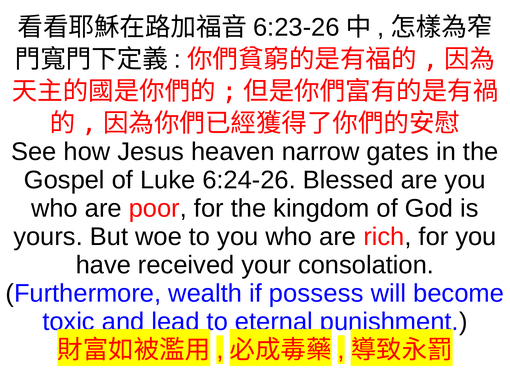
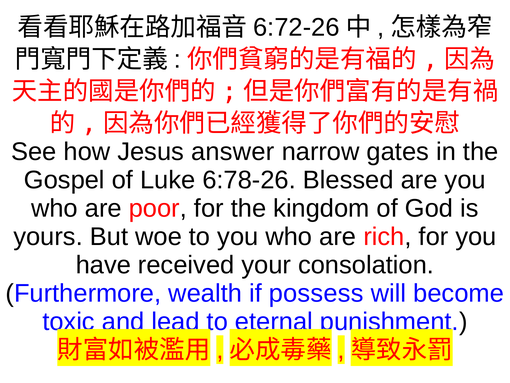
6:23-26: 6:23-26 -> 6:72-26
heaven: heaven -> answer
6:24-26: 6:24-26 -> 6:78-26
